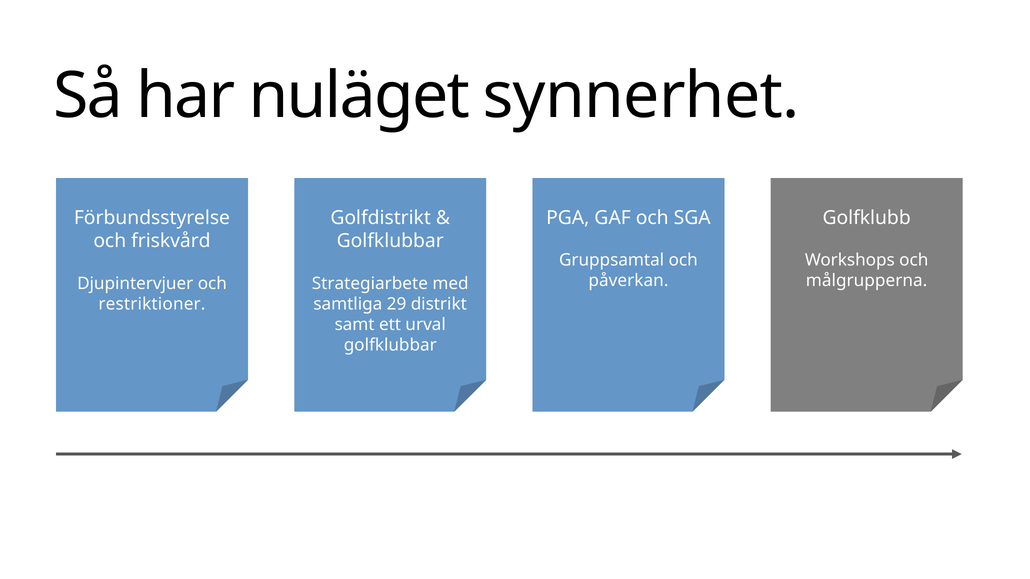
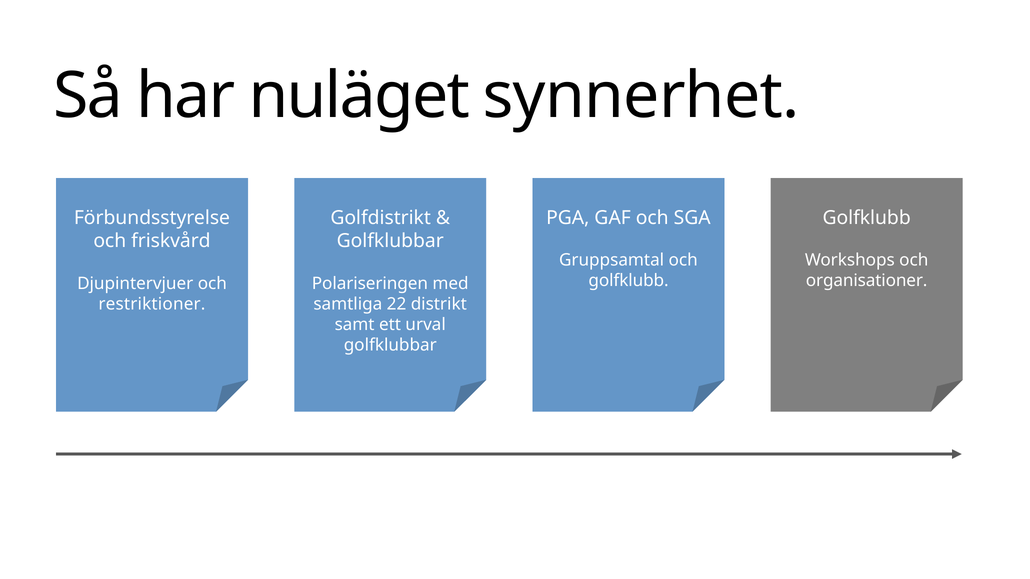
påverkan at (628, 281): påverkan -> golfklubb
målgrupperna: målgrupperna -> organisationer
Strategiarbete: Strategiarbete -> Polariseringen
29: 29 -> 22
